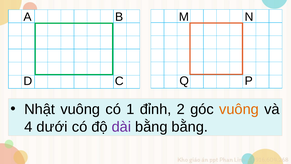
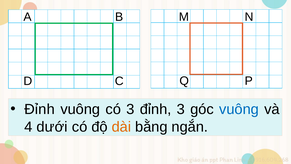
Nhật at (40, 109): Nhật -> Đỉnh
có 1: 1 -> 3
đỉnh 2: 2 -> 3
vuông at (239, 109) colour: orange -> blue
dài colour: purple -> orange
bằng bằng: bằng -> ngắn
